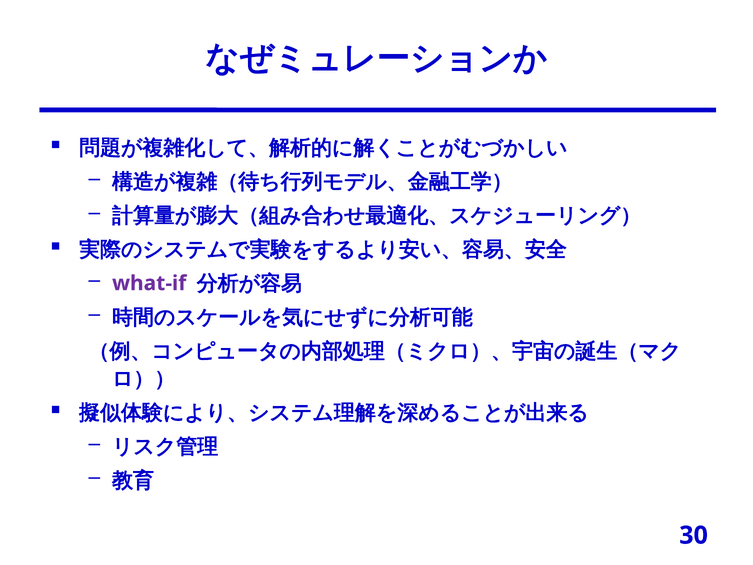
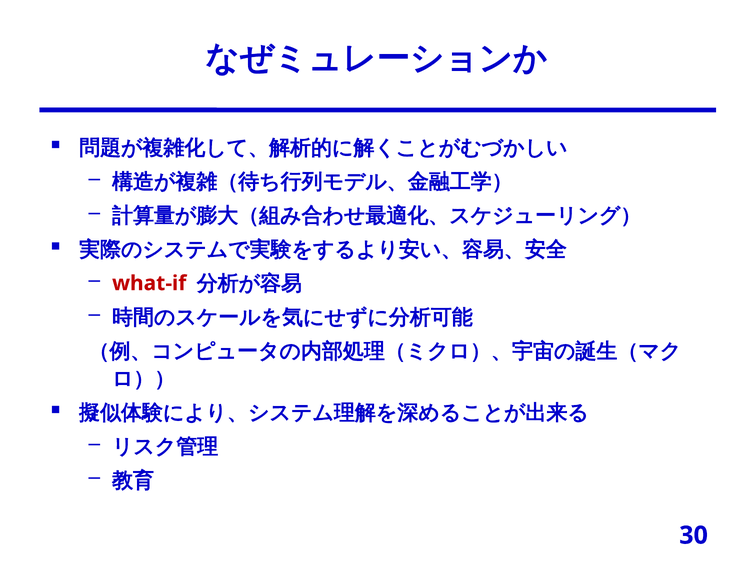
what-if colour: purple -> red
